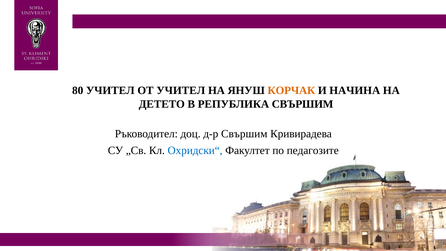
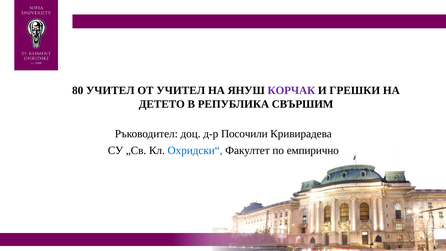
КОРЧАК colour: orange -> purple
НАЧИНА: НАЧИНА -> ГРЕШКИ
д-р Свършим: Свършим -> Посочили
педагозите: педагозите -> емпирично
